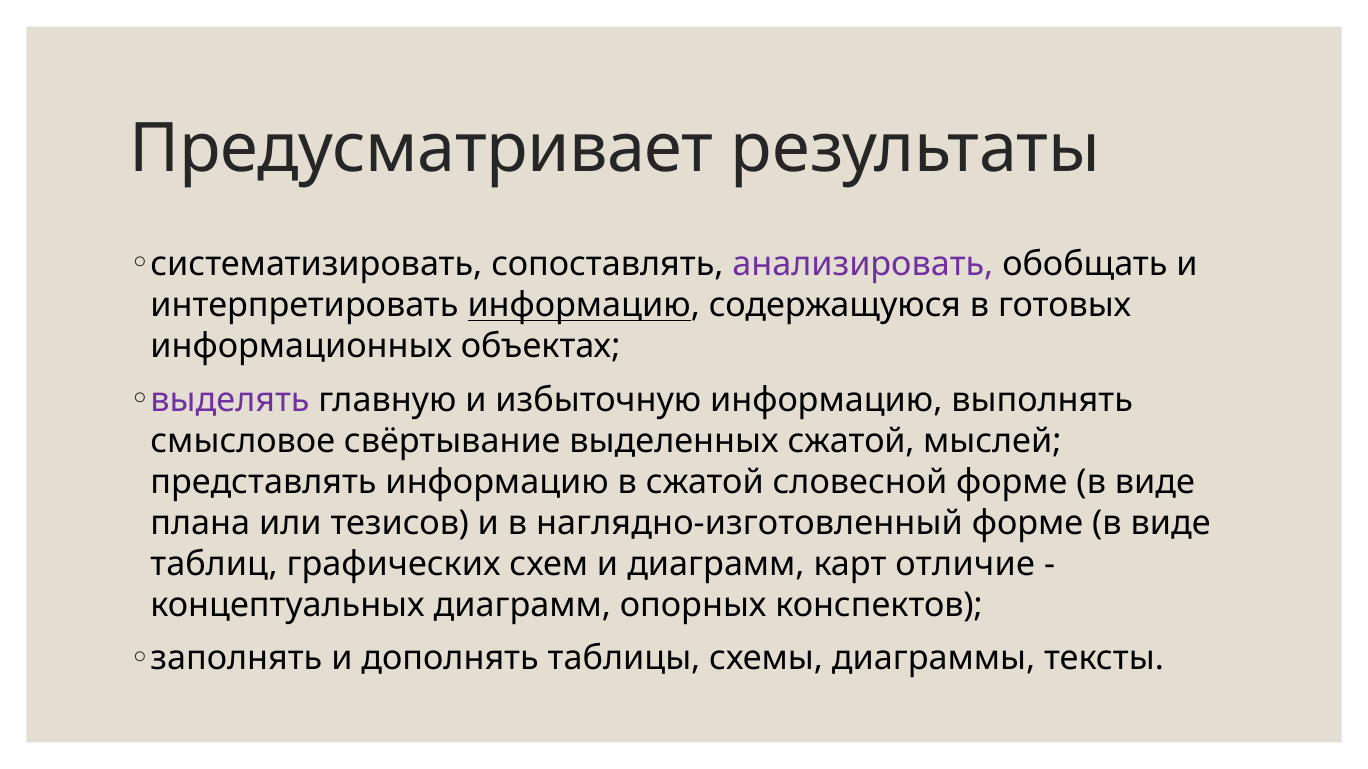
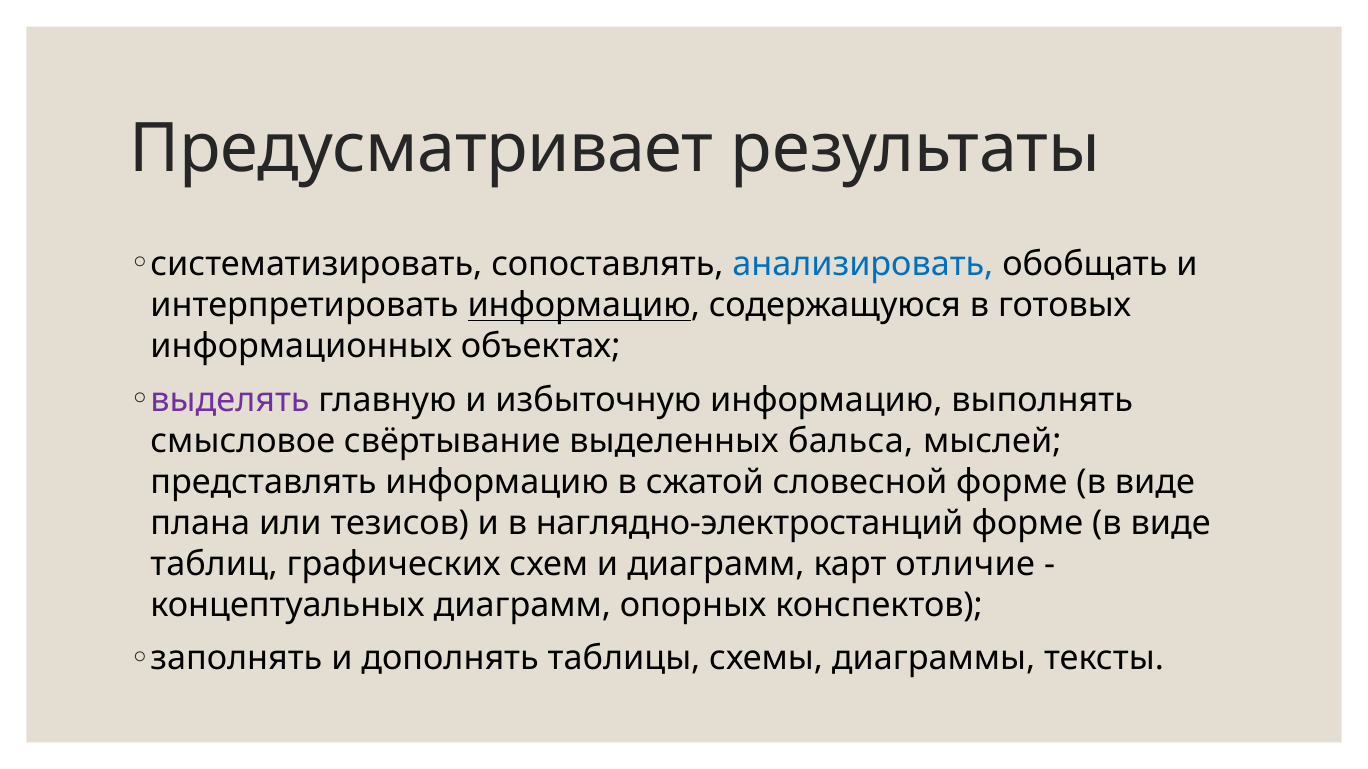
анализировать colour: purple -> blue
выделенных сжатой: сжатой -> бальса
наглядно-изготовленный: наглядно-изготовленный -> наглядно-электростанций
